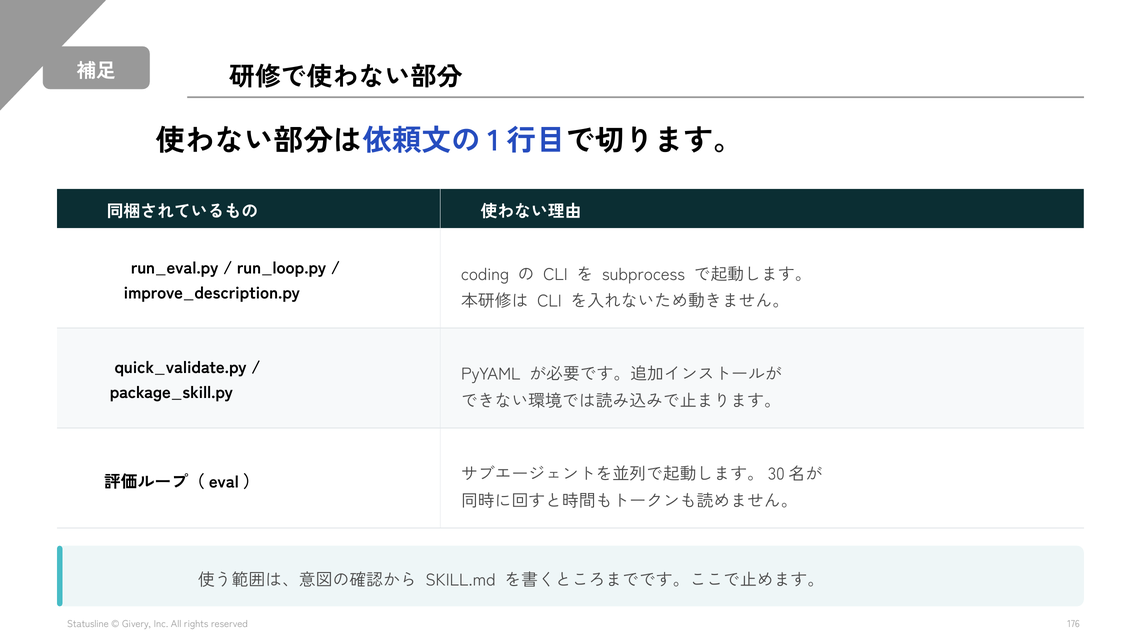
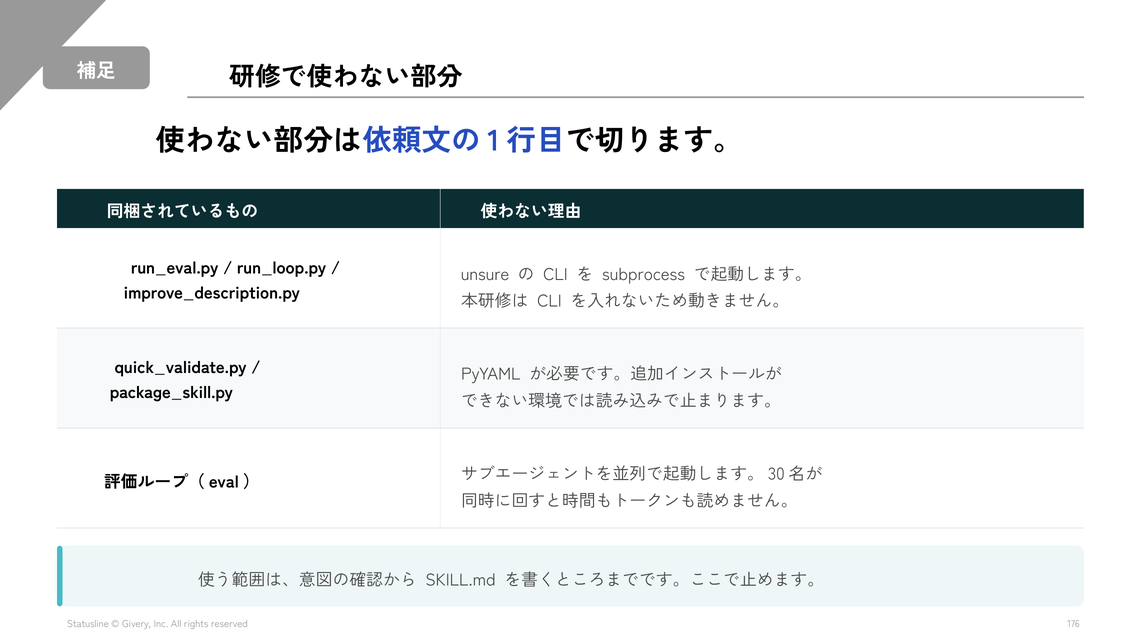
coding: coding -> unsure
